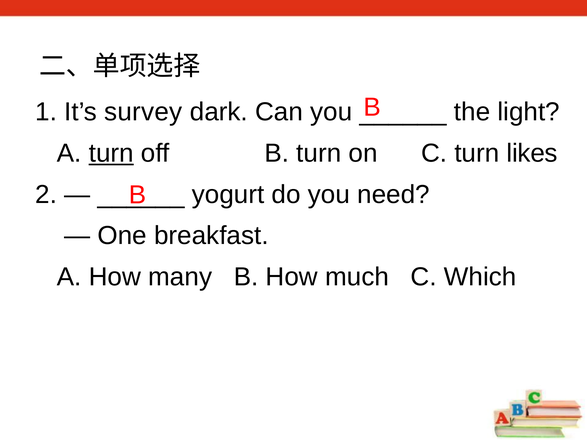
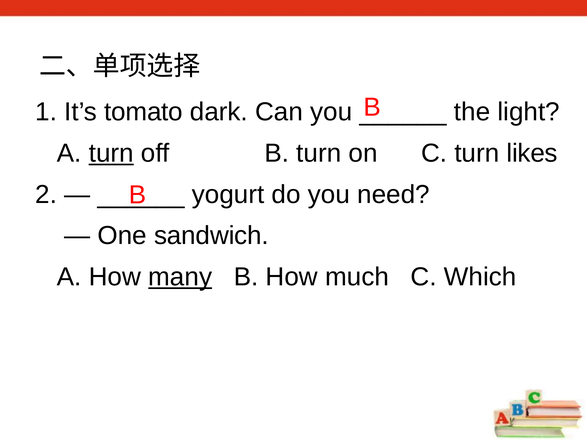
survey: survey -> tomato
breakfast: breakfast -> sandwich
many underline: none -> present
